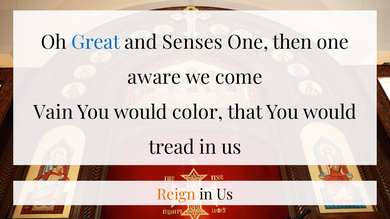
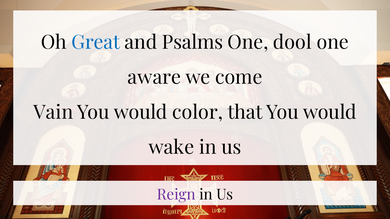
Senses: Senses -> Psalms
then: then -> dool
tread: tread -> wake
Reign colour: orange -> purple
